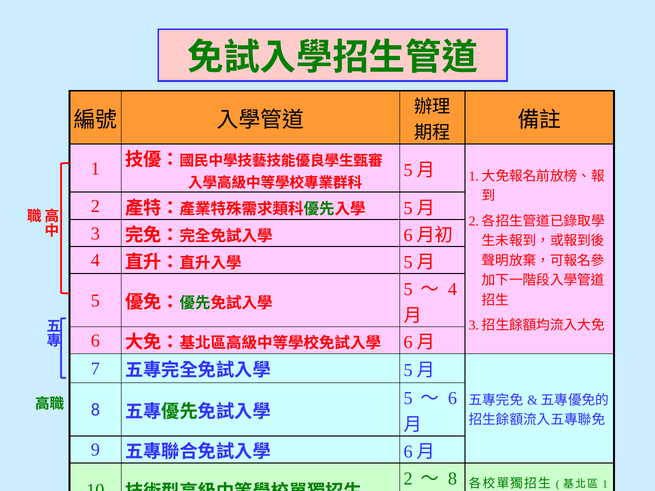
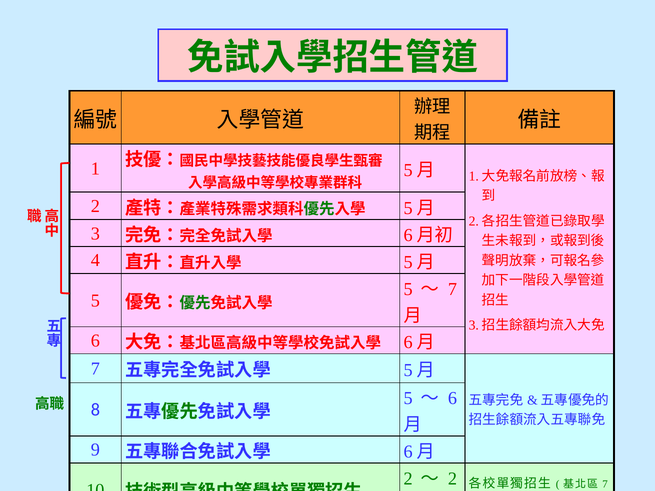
4 at (453, 289): 4 -> 7
8 at (453, 479): 8 -> 2
1 at (605, 484): 1 -> 7
